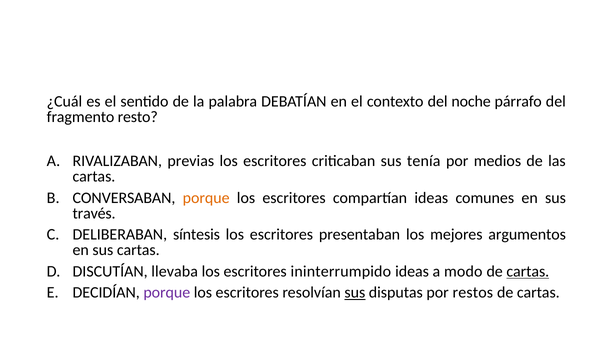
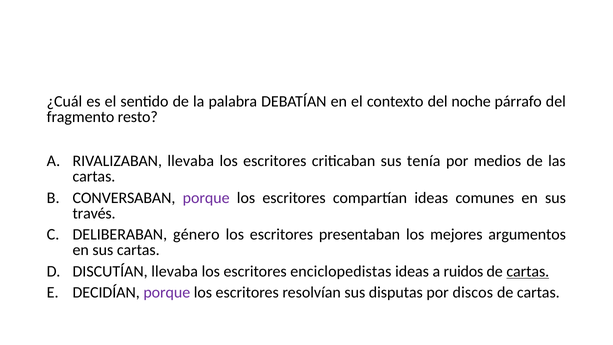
RIVALIZABAN previas: previas -> llevaba
porque at (206, 198) colour: orange -> purple
síntesis: síntesis -> género
ininterrumpido: ininterrumpido -> enciclopedistas
modo: modo -> ruidos
sus at (355, 292) underline: present -> none
restos: restos -> discos
